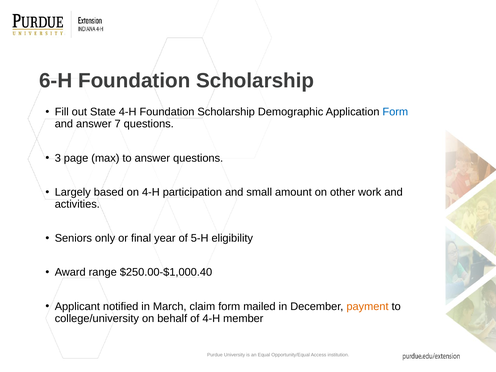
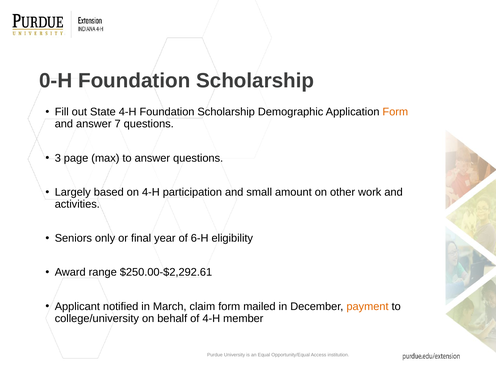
6-H: 6-H -> 0-H
Form at (395, 112) colour: blue -> orange
5-H: 5-H -> 6-H
$250.00-$1,000.40: $250.00-$1,000.40 -> $250.00-$2,292.61
